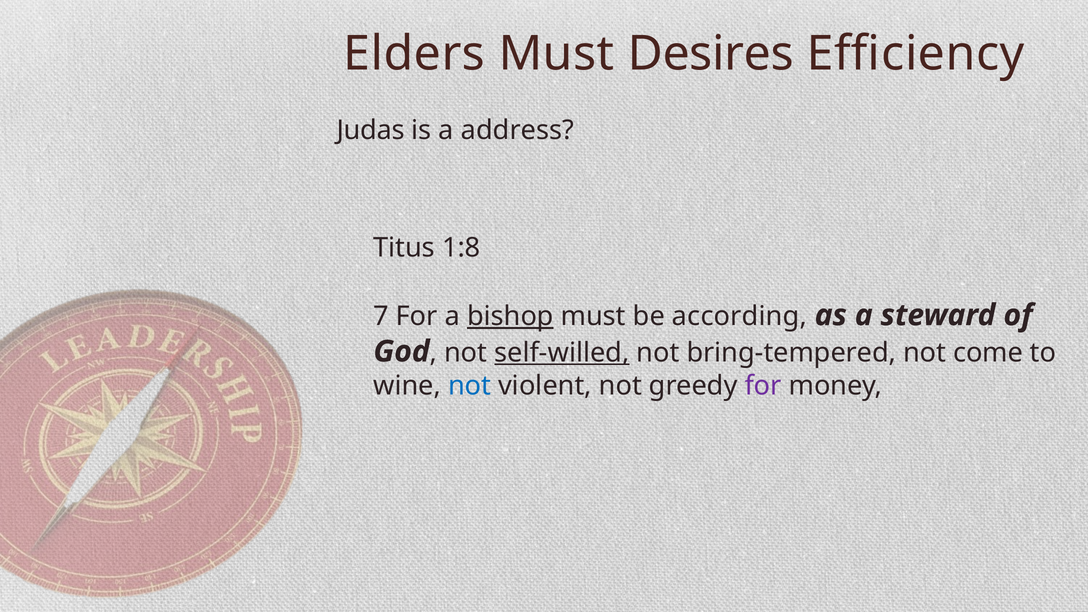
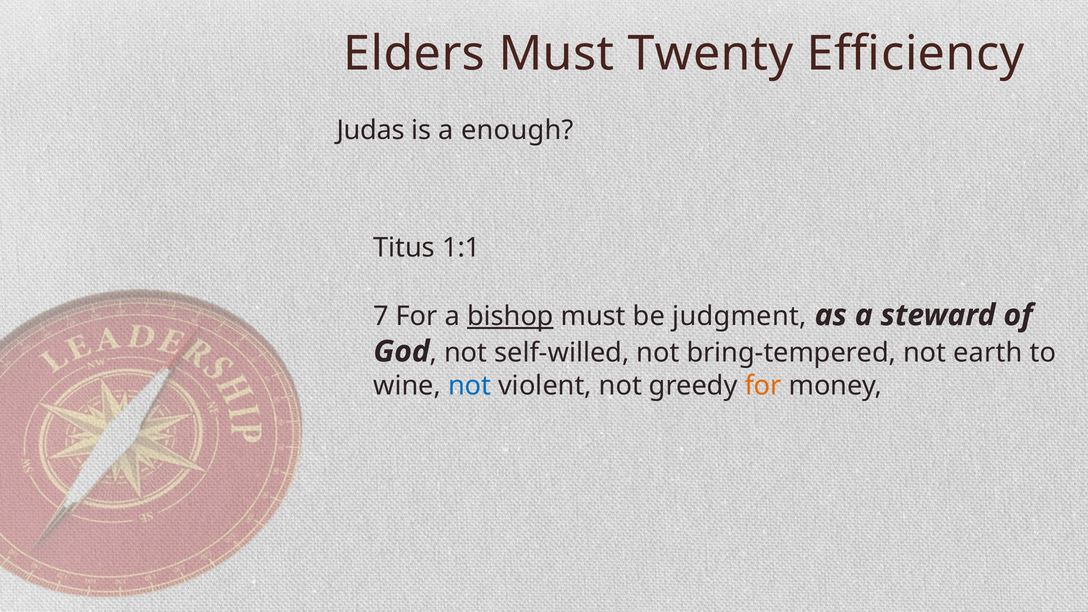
Desires: Desires -> Twenty
address: address -> enough
1:8: 1:8 -> 1:1
according: according -> judgment
self-willed underline: present -> none
come: come -> earth
for at (763, 386) colour: purple -> orange
